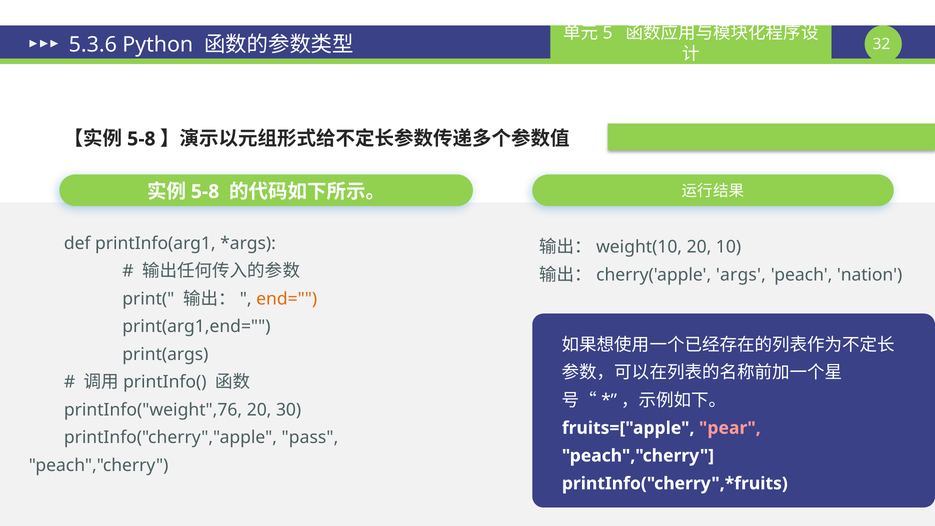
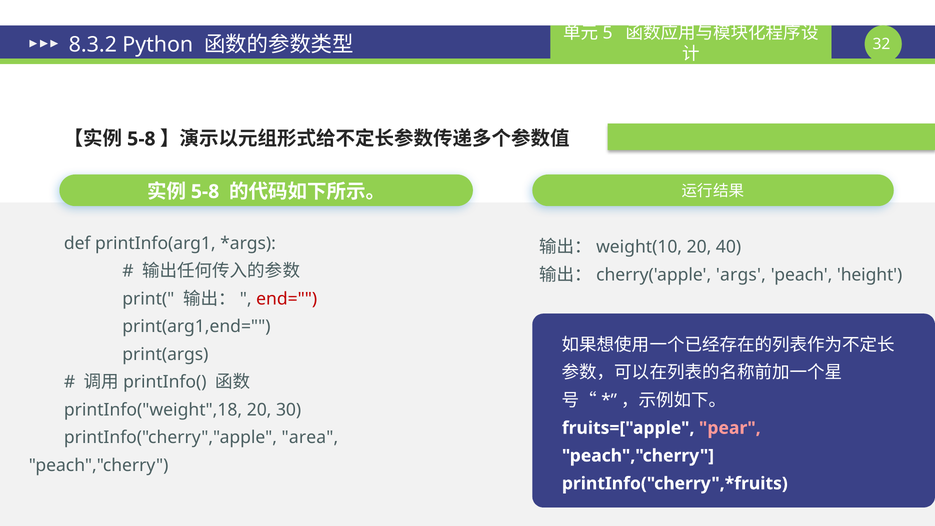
5.3.6: 5.3.6 -> 8.3.2
10: 10 -> 40
nation: nation -> height
end= colour: orange -> red
printInfo("weight",76: printInfo("weight",76 -> printInfo("weight",18
pass: pass -> area
